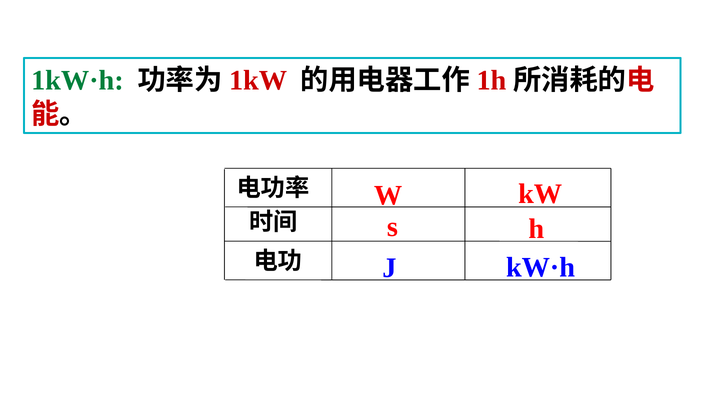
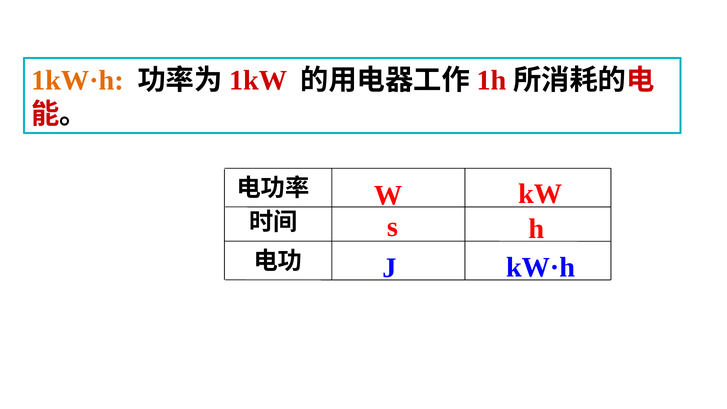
1kW·h colour: green -> orange
